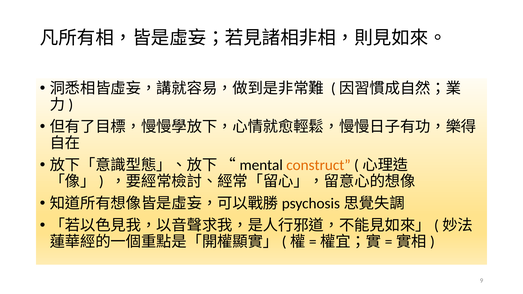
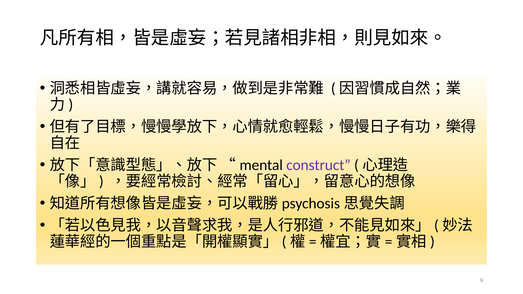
construct colour: orange -> purple
